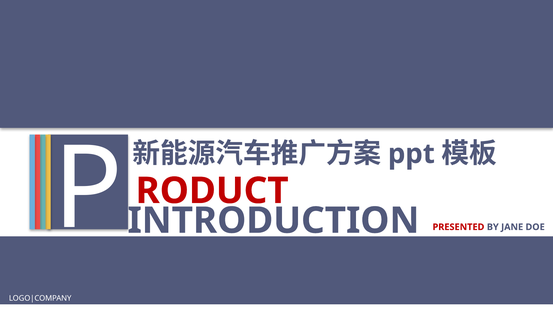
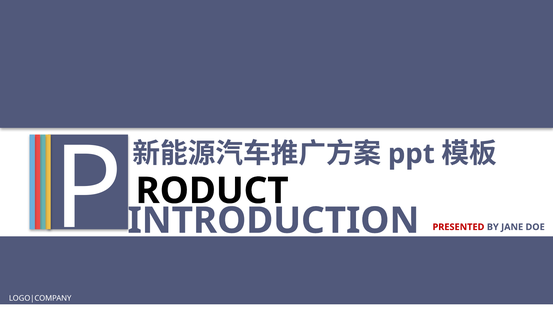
RODUCT colour: red -> black
